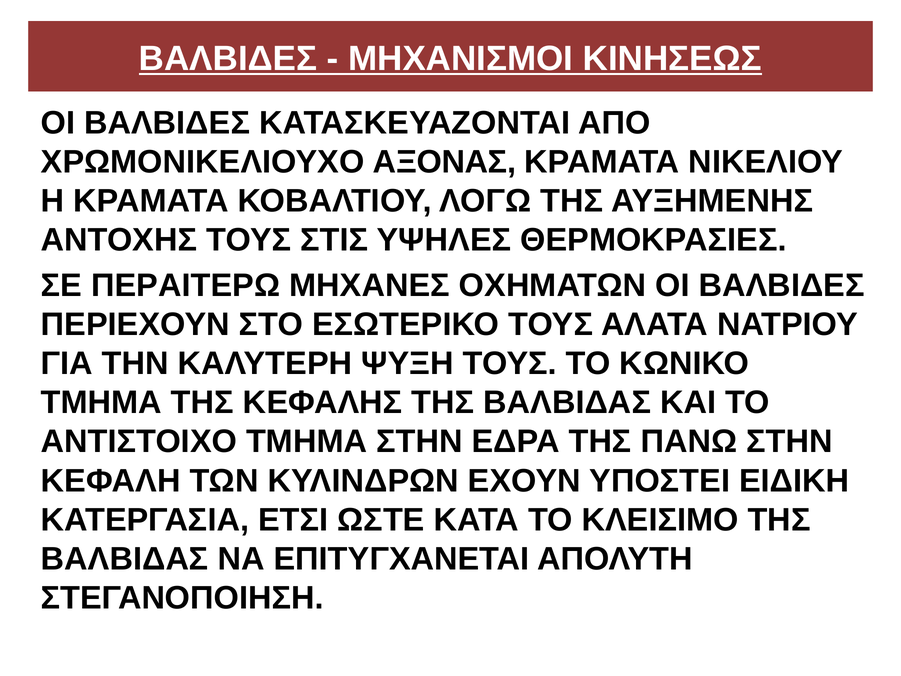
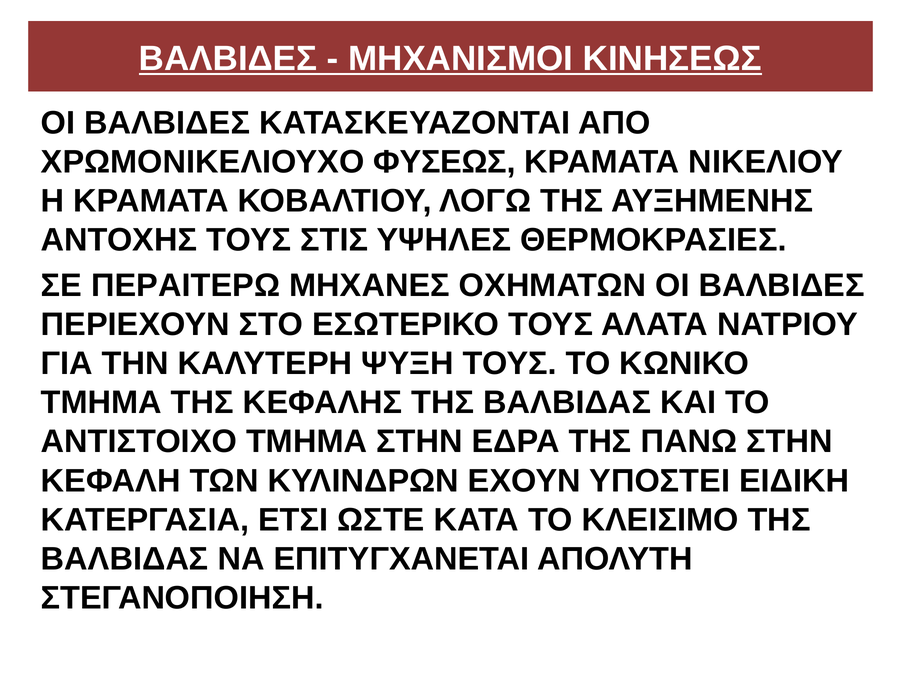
ΑΞΟΝΑΣ: ΑΞΟΝΑΣ -> ΦΥΣΕΩΣ
